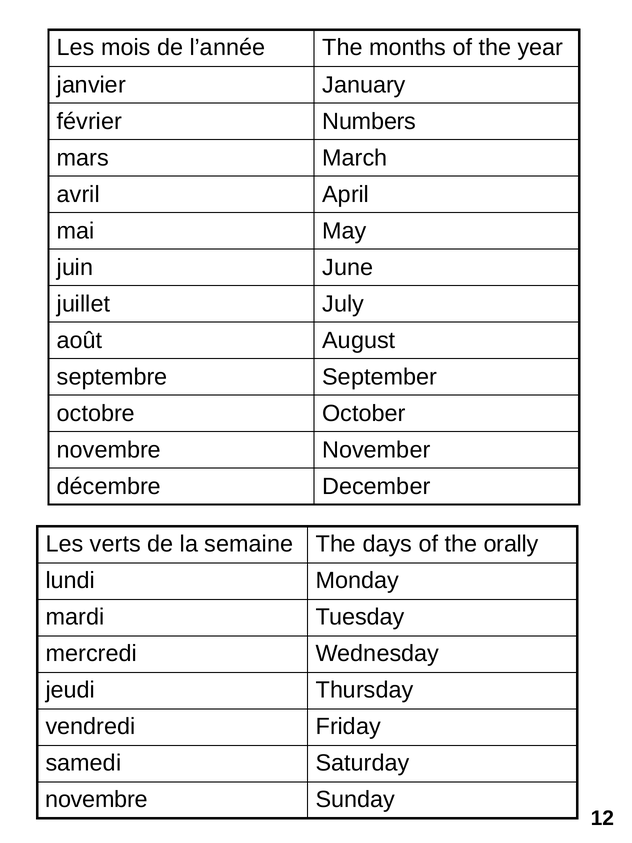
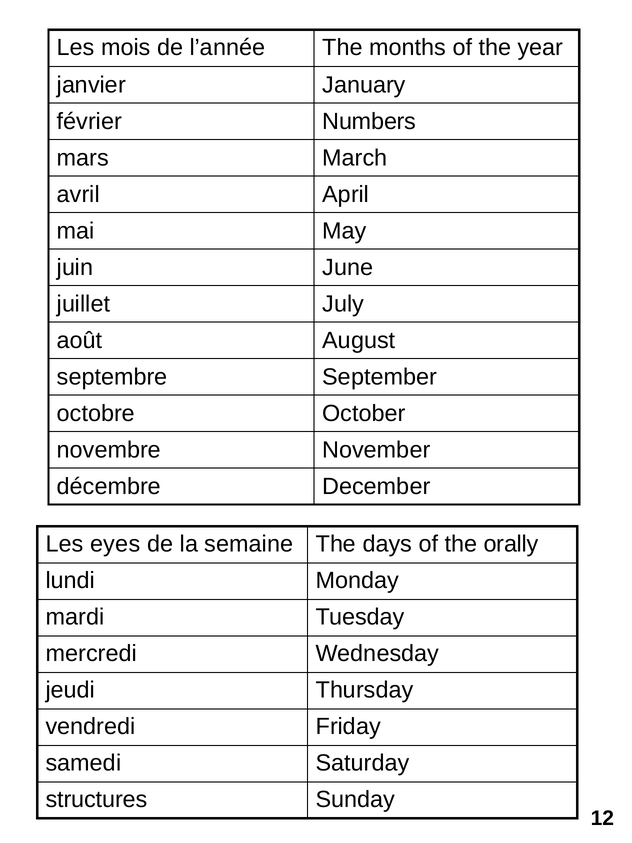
verts: verts -> eyes
novembre at (97, 799): novembre -> structures
